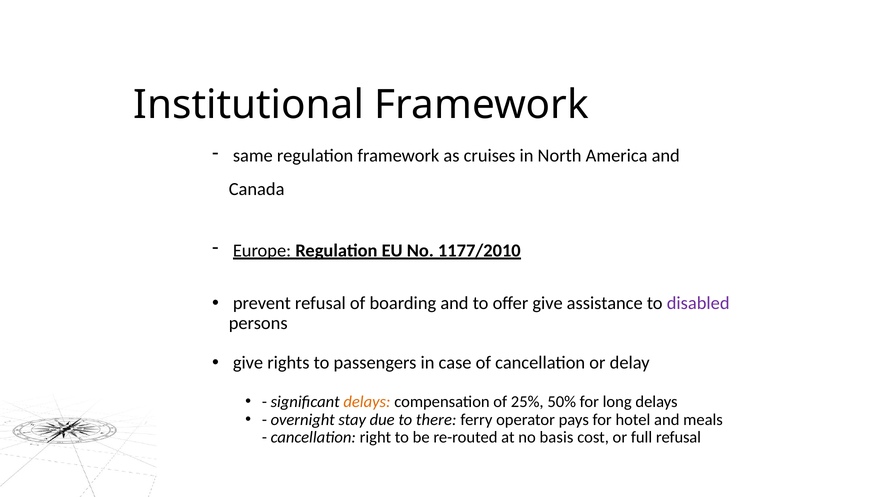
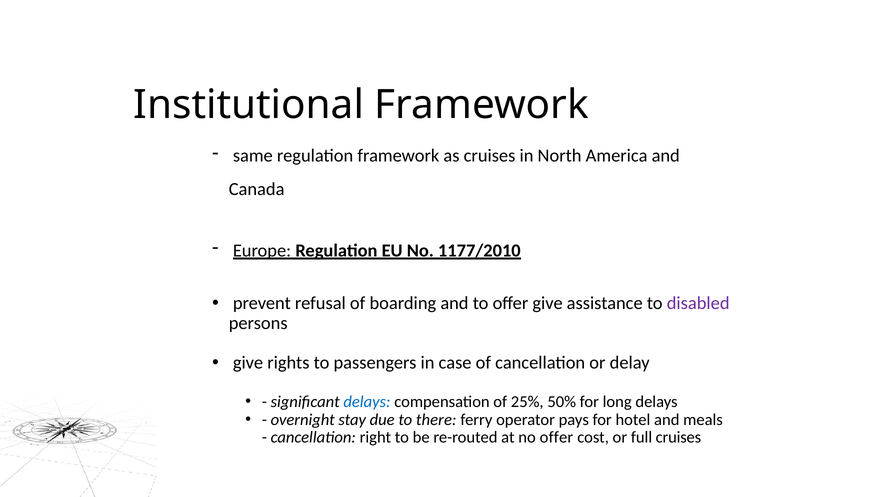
delays at (367, 402) colour: orange -> blue
no basis: basis -> offer
full refusal: refusal -> cruises
